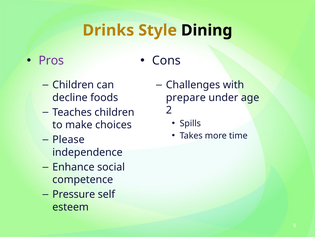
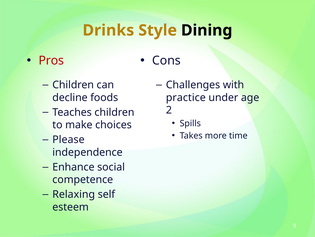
Pros colour: purple -> red
prepare: prepare -> practice
Pressure: Pressure -> Relaxing
